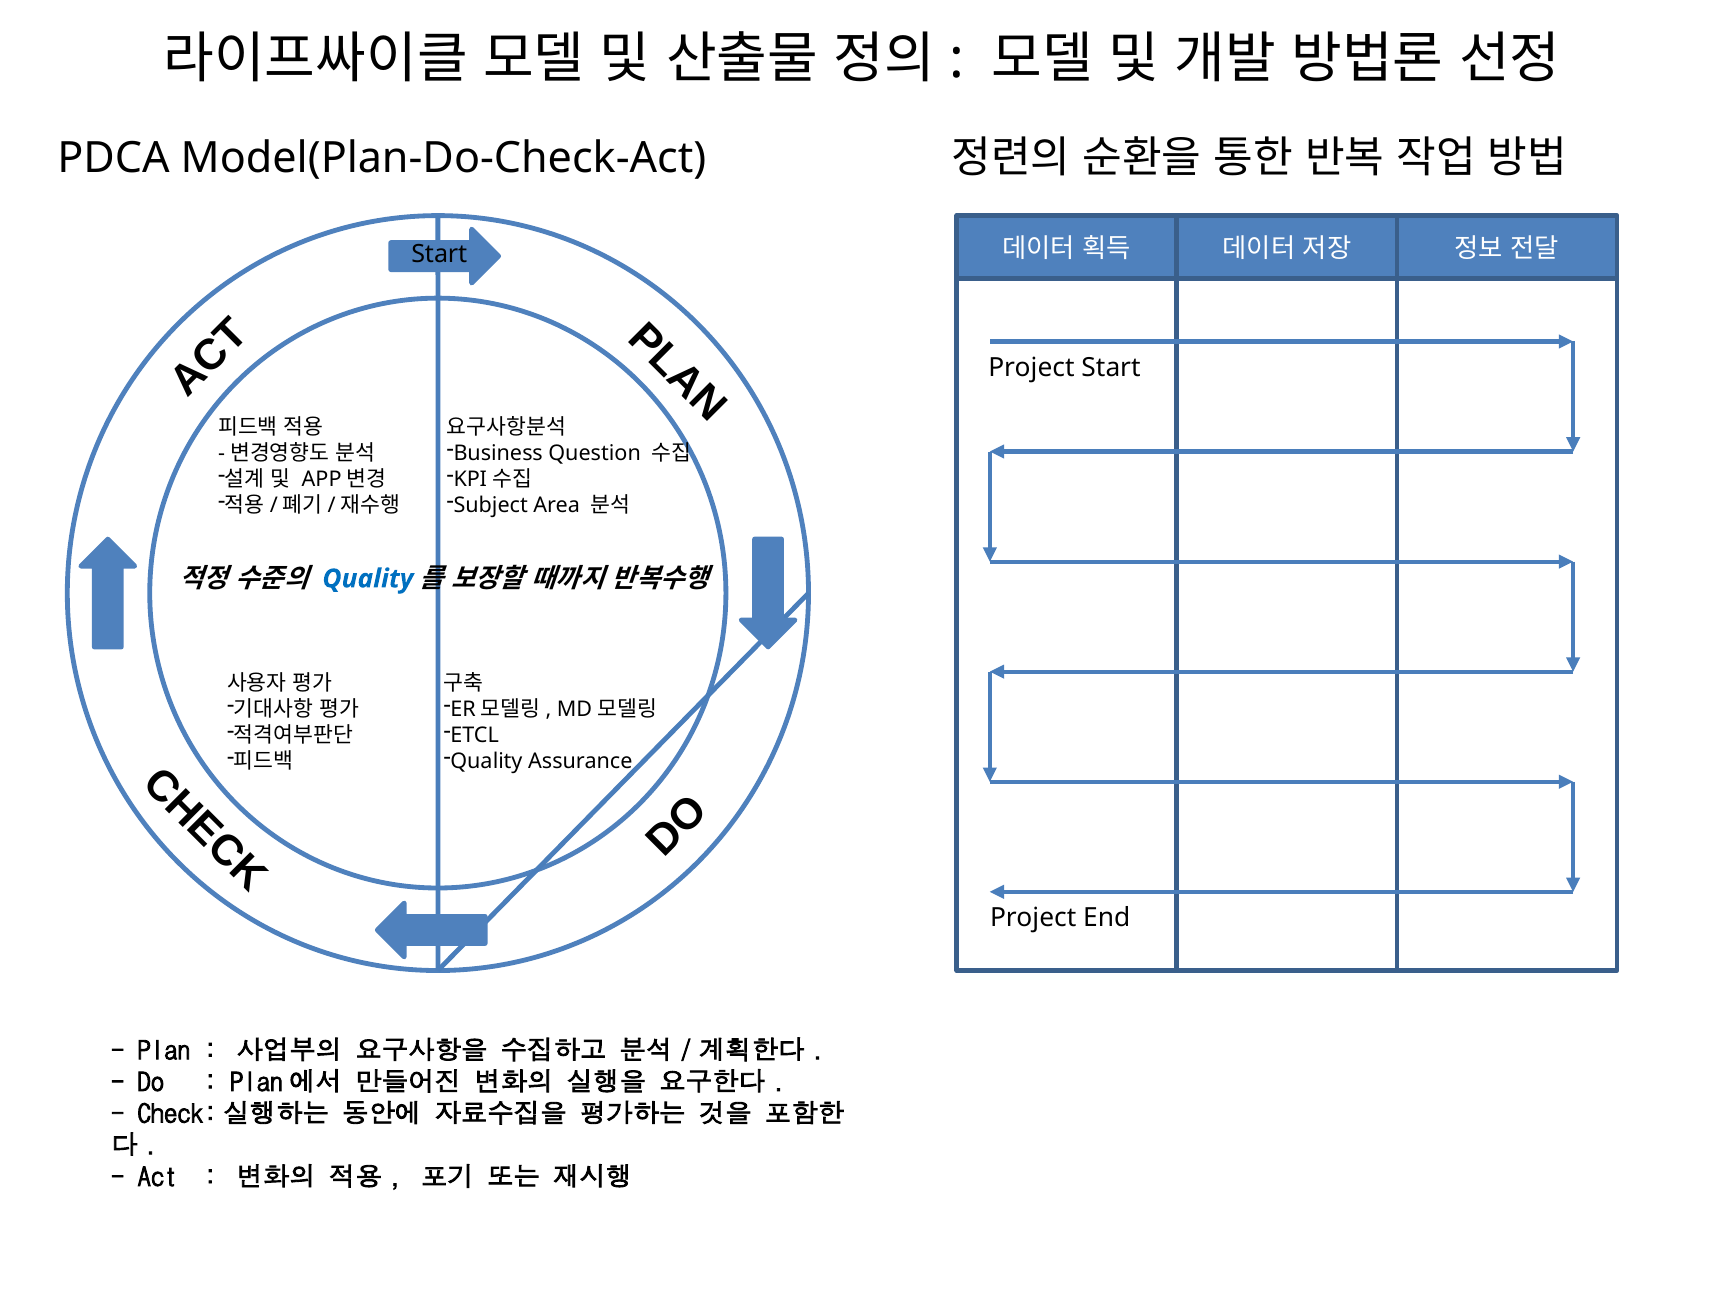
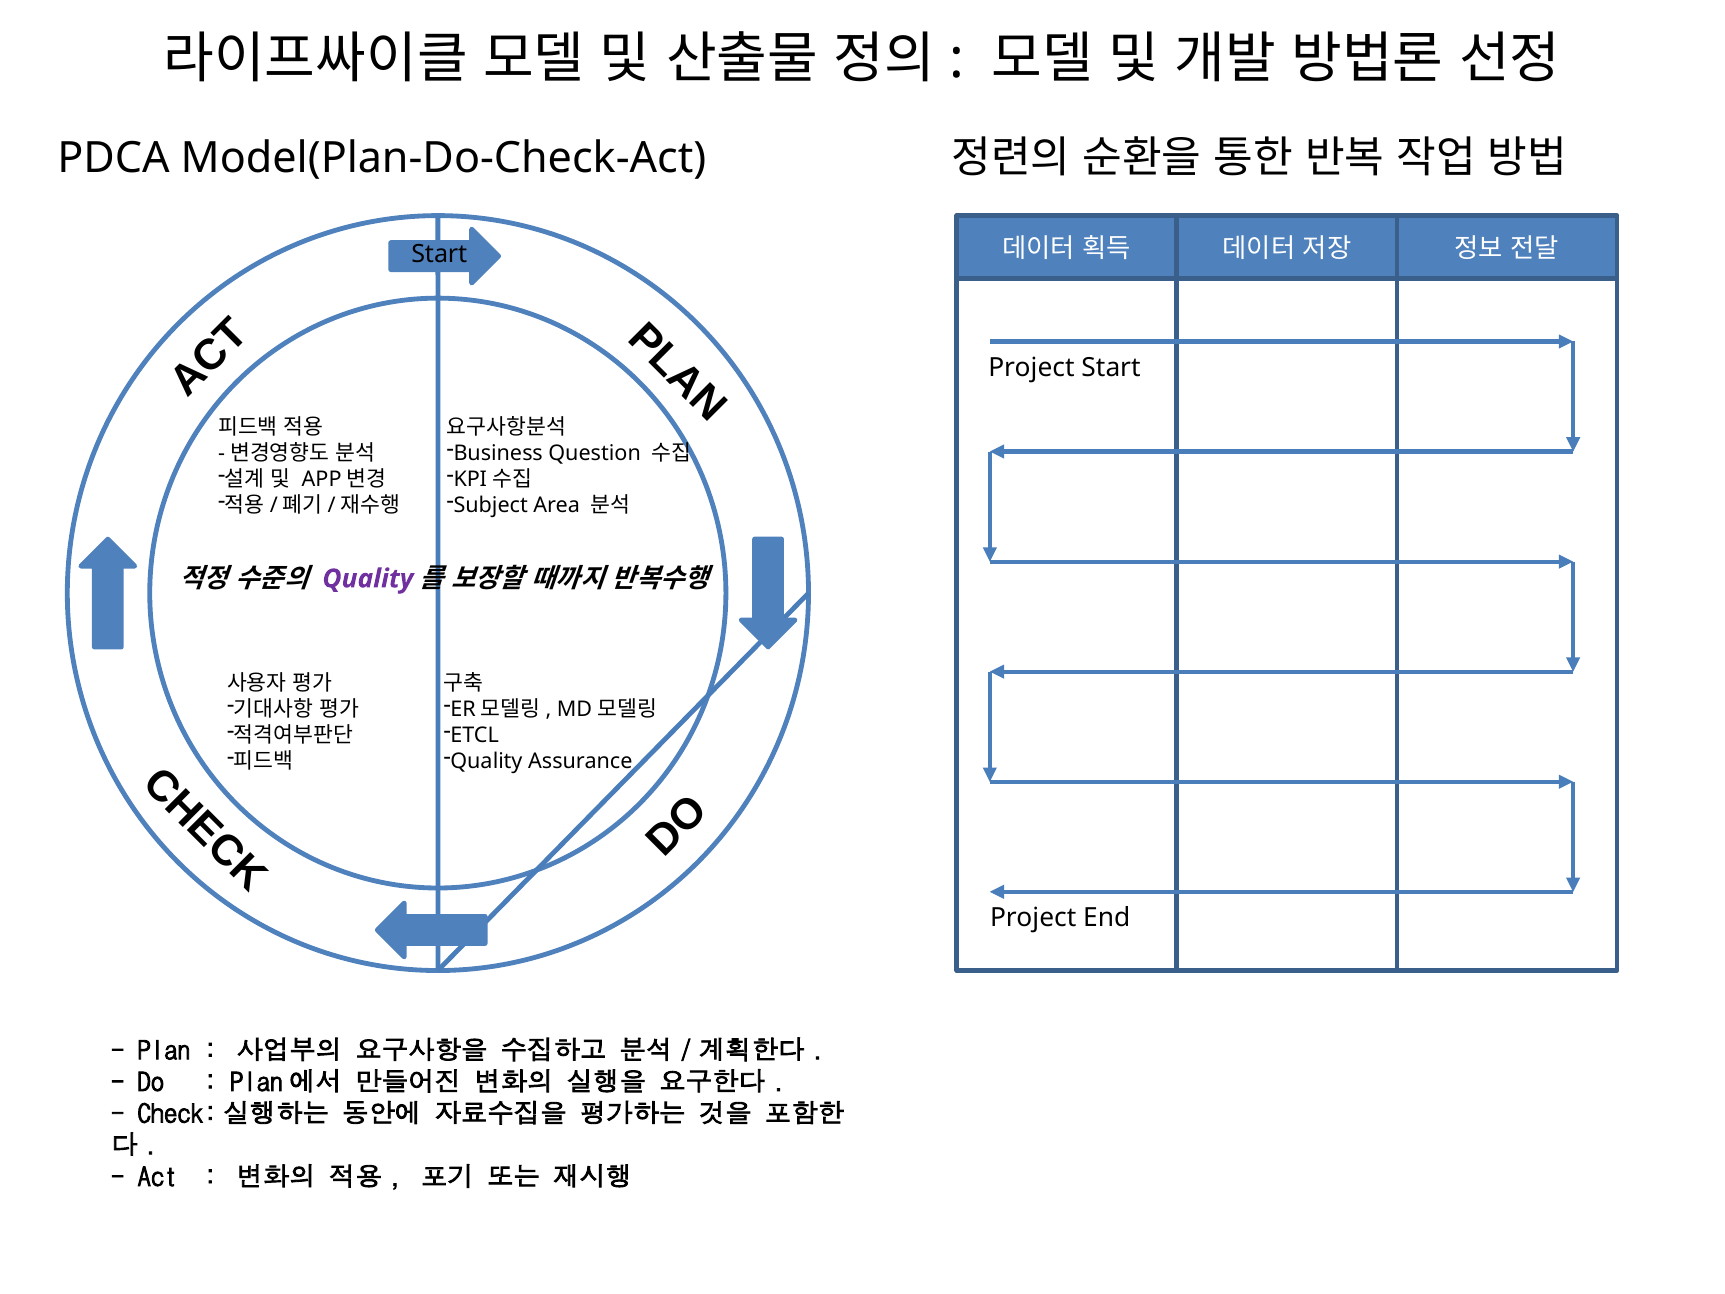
Quality at (368, 579) colour: blue -> purple
